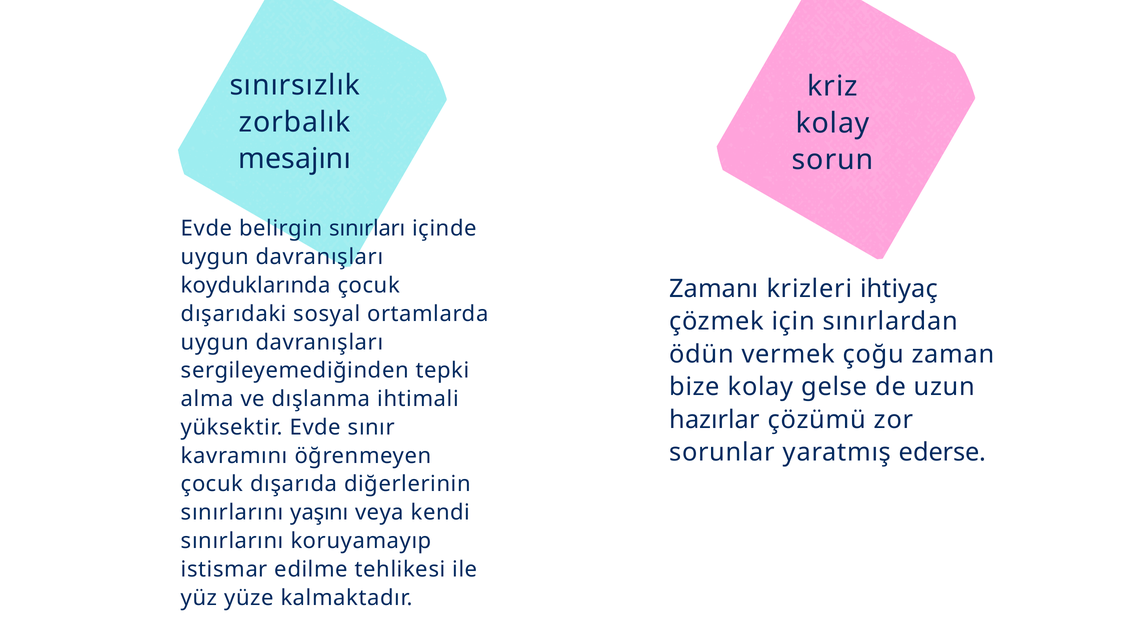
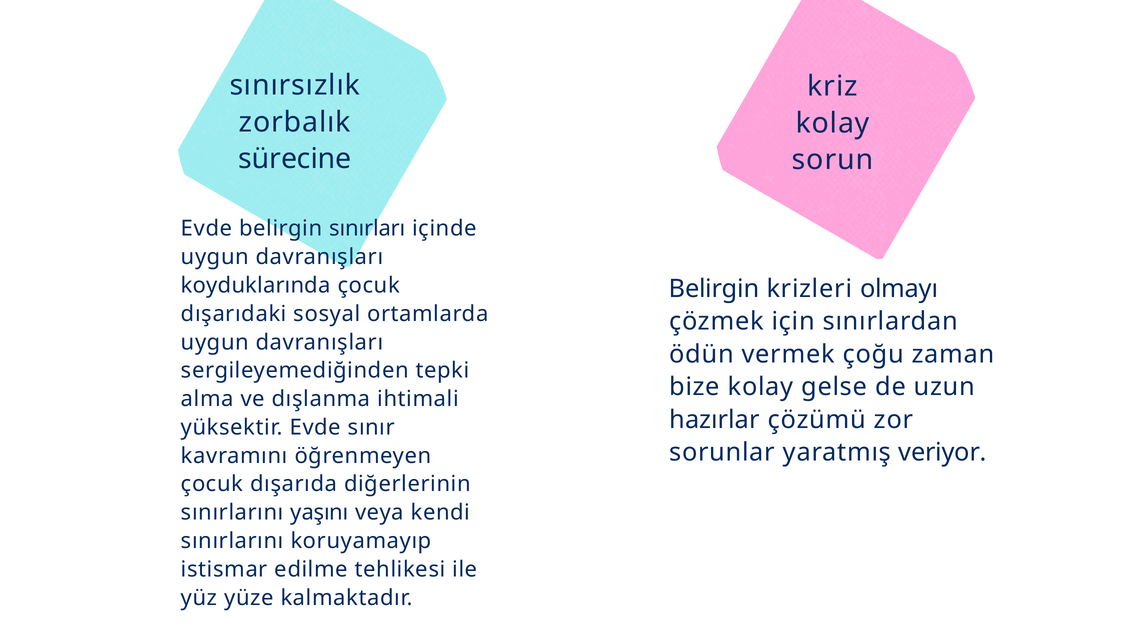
mesajını: mesajını -> sürecine
Zamanı at (714, 289): Zamanı -> Belirgin
ihtiyaç: ihtiyaç -> olmayı
ederse: ederse -> veriyor
